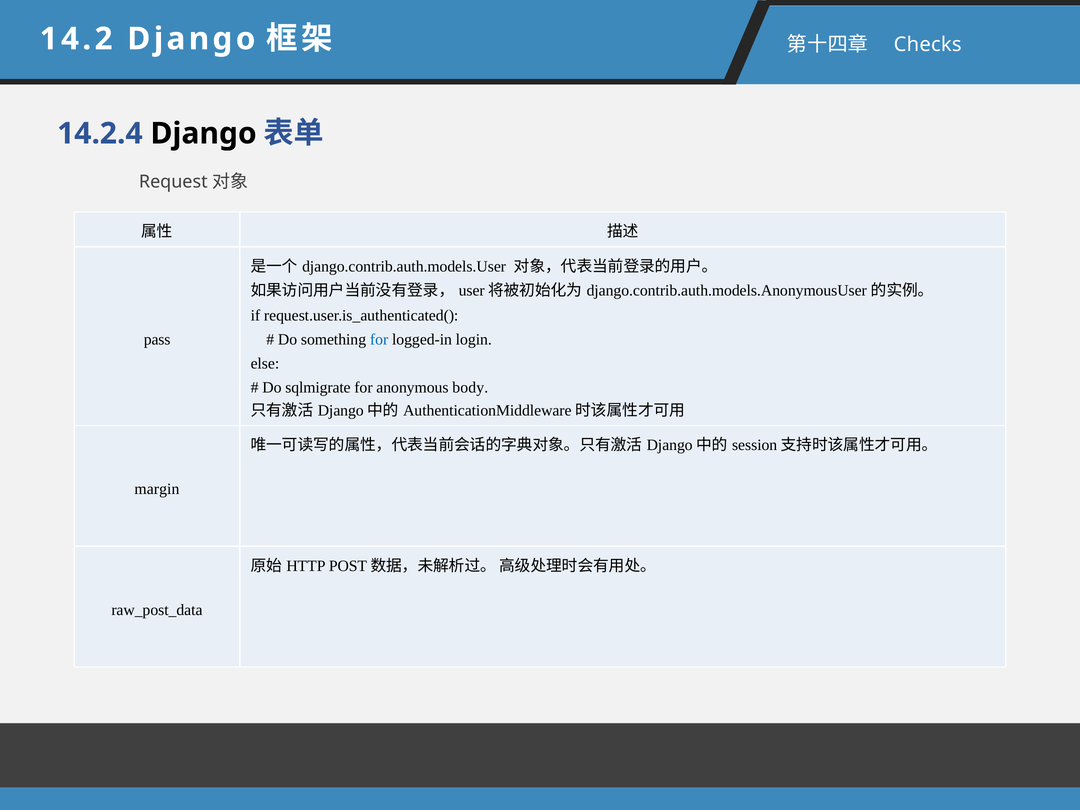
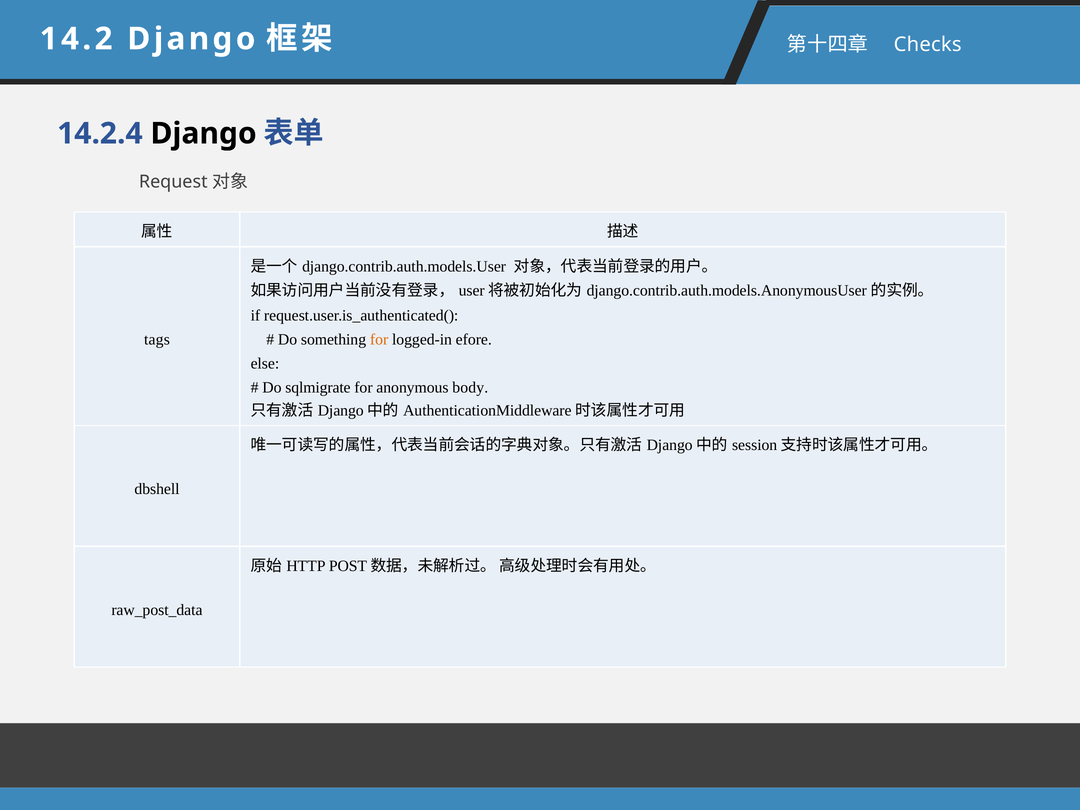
pass: pass -> tags
for at (379, 339) colour: blue -> orange
login: login -> efore
margin: margin -> dbshell
